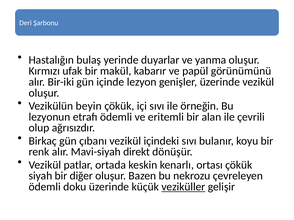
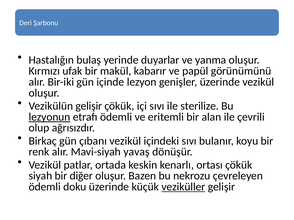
Vezikülün beyin: beyin -> gelişir
örneğin: örneğin -> sterilize
lezyonun underline: none -> present
direkt: direkt -> yavaş
